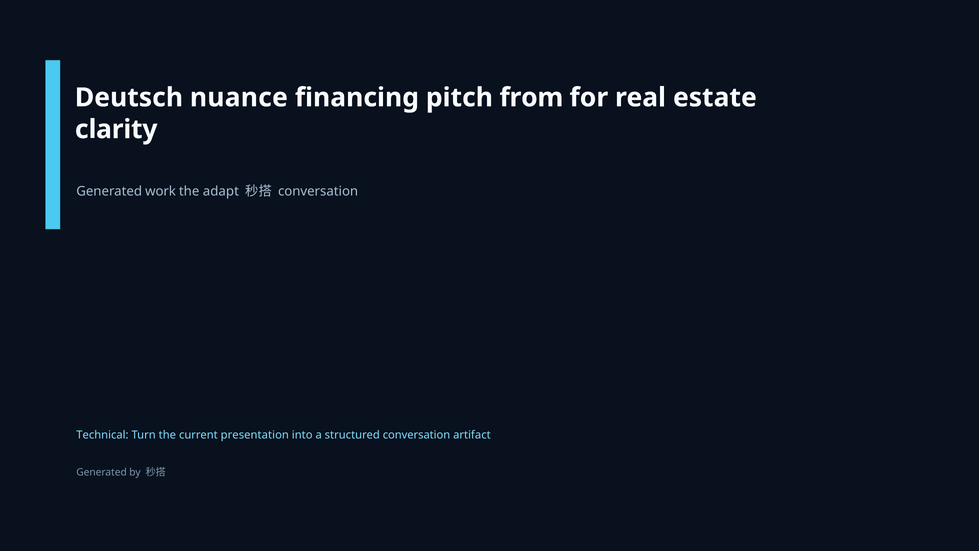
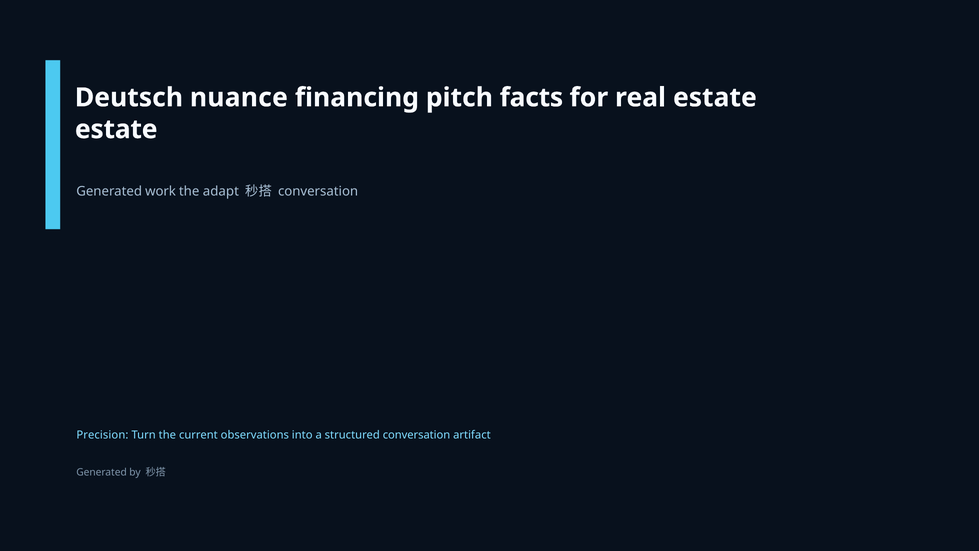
from: from -> facts
clarity at (116, 129): clarity -> estate
Technical: Technical -> Precision
presentation: presentation -> observations
